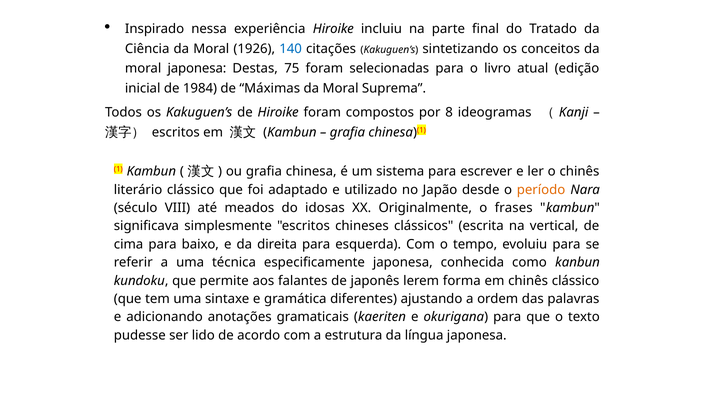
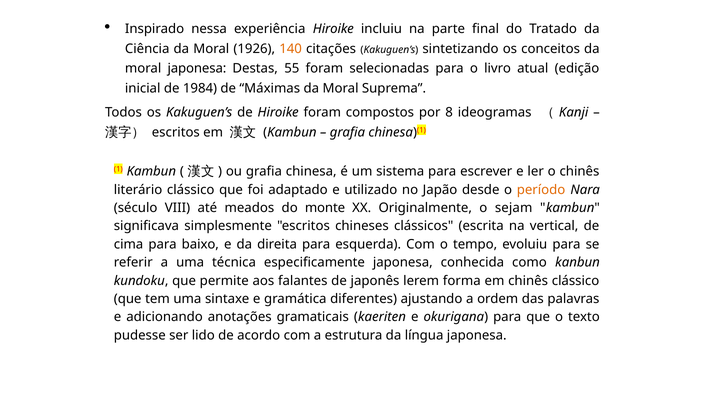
140 colour: blue -> orange
75: 75 -> 55
idosas: idosas -> monte
frases: frases -> sejam
